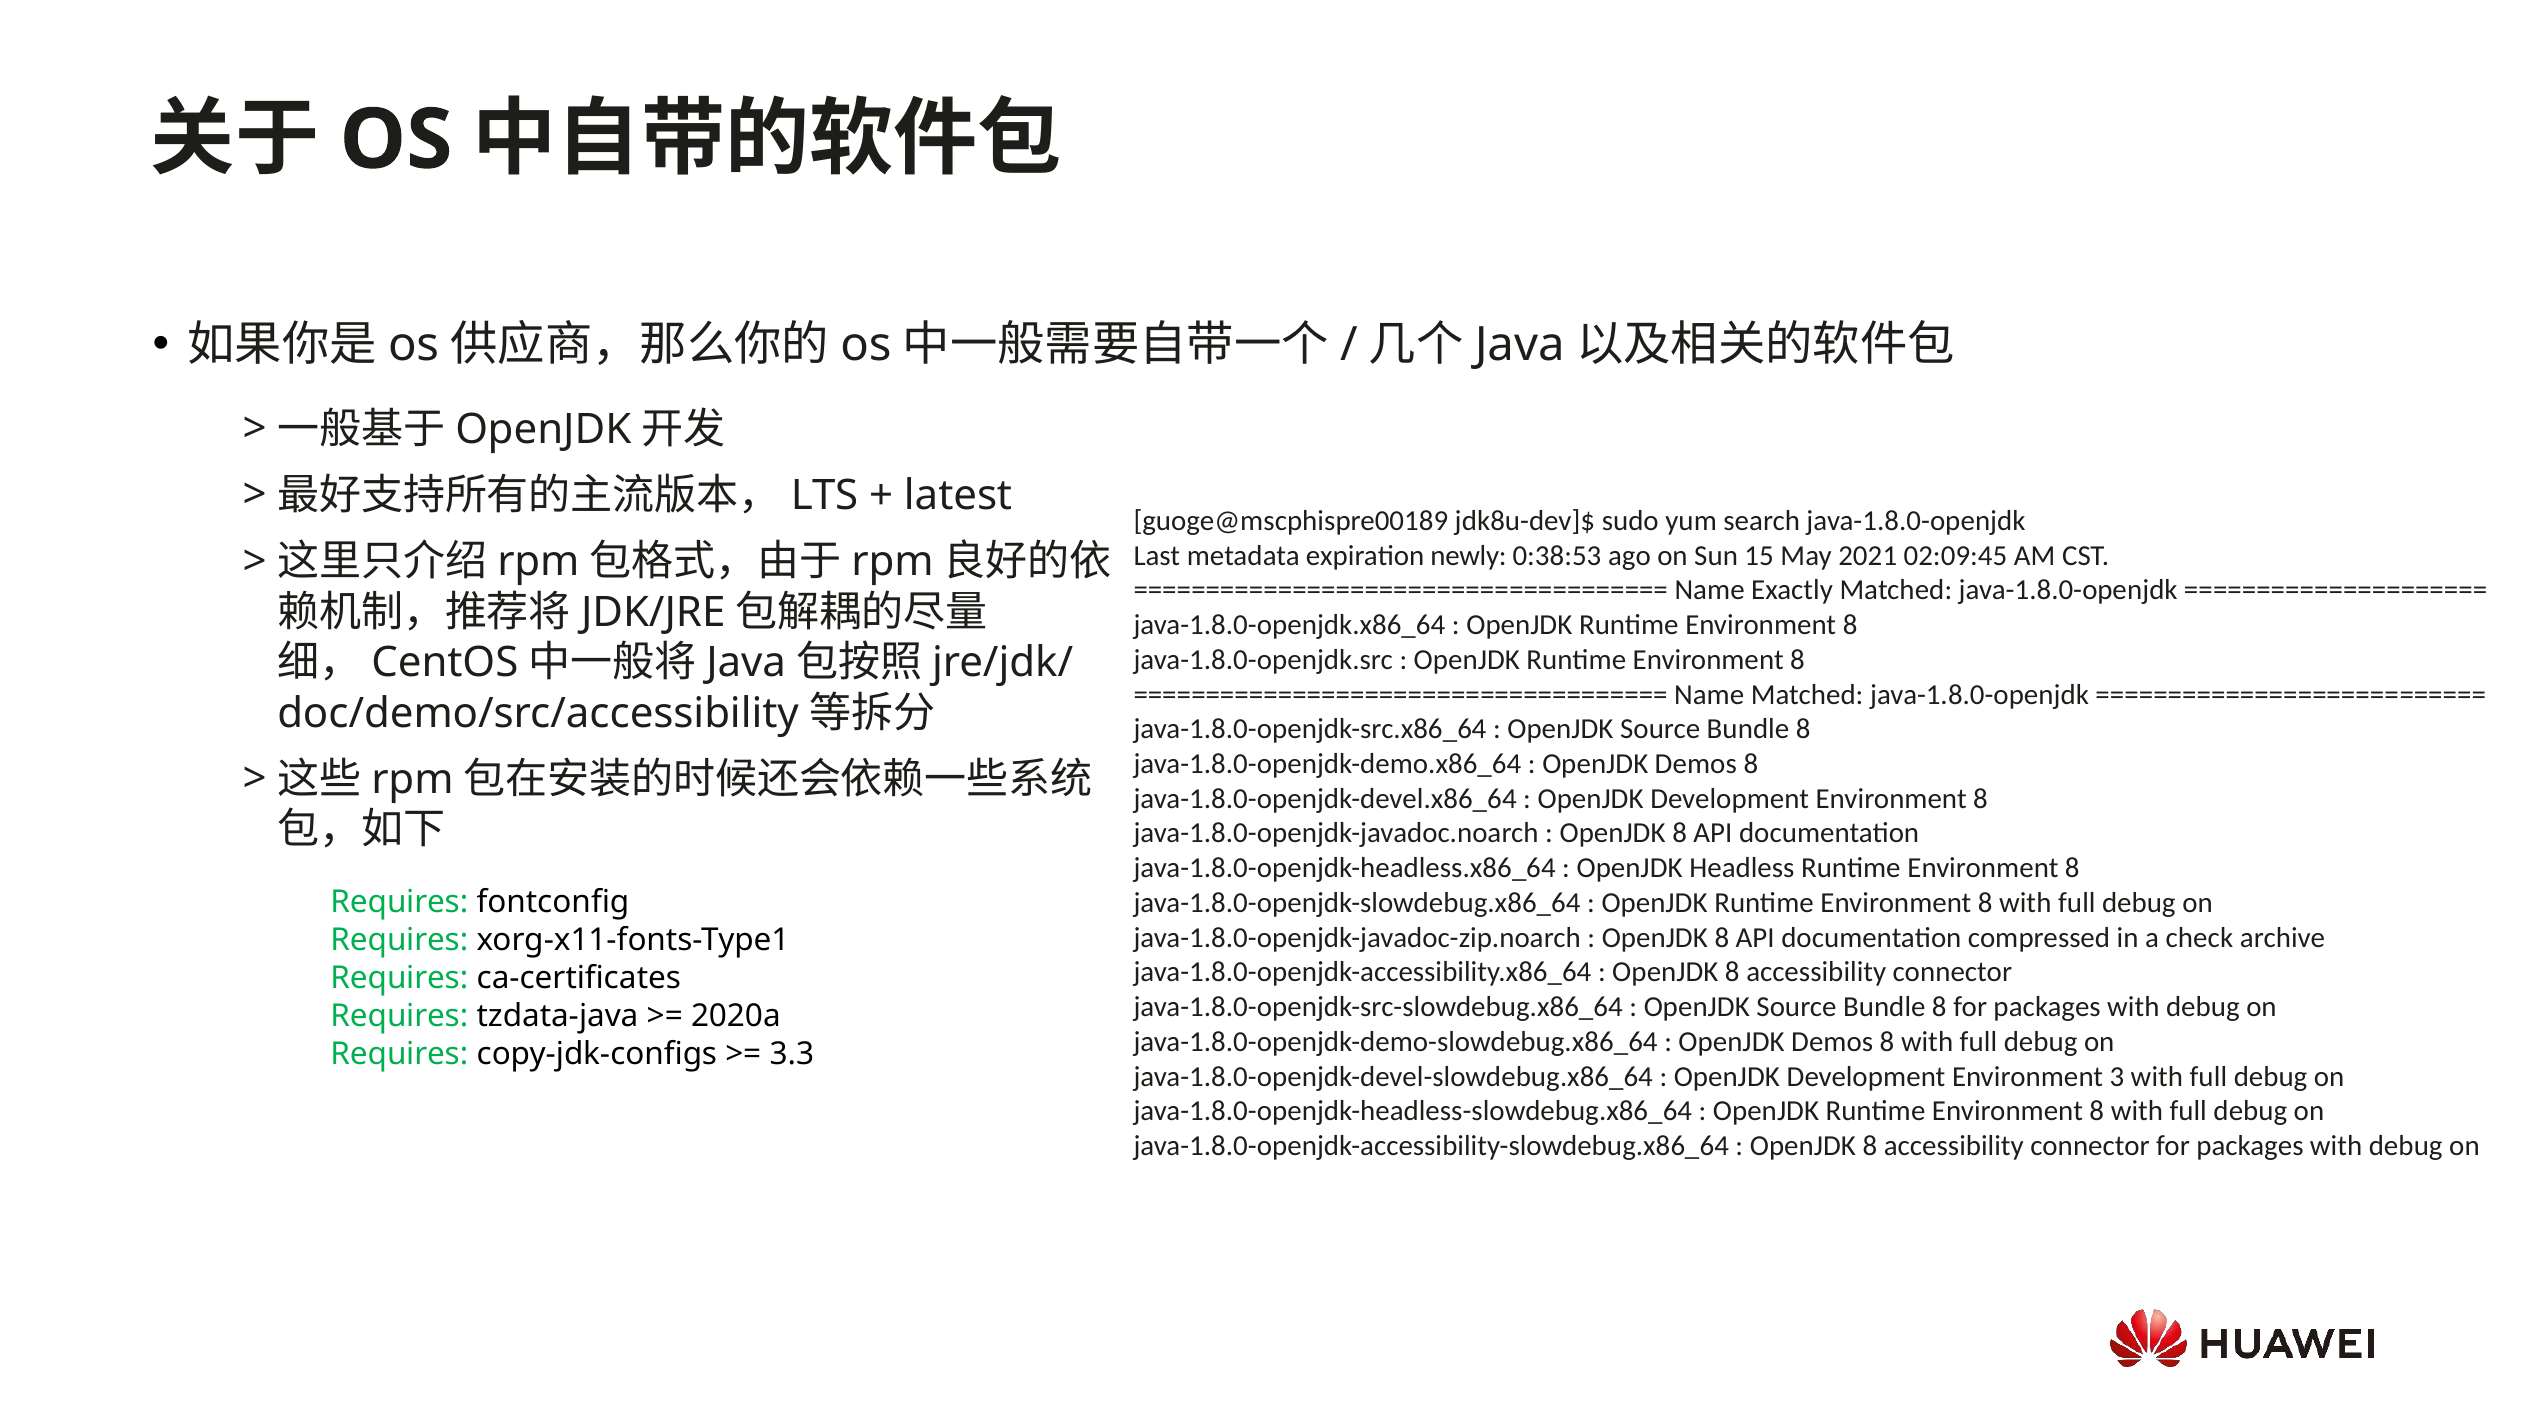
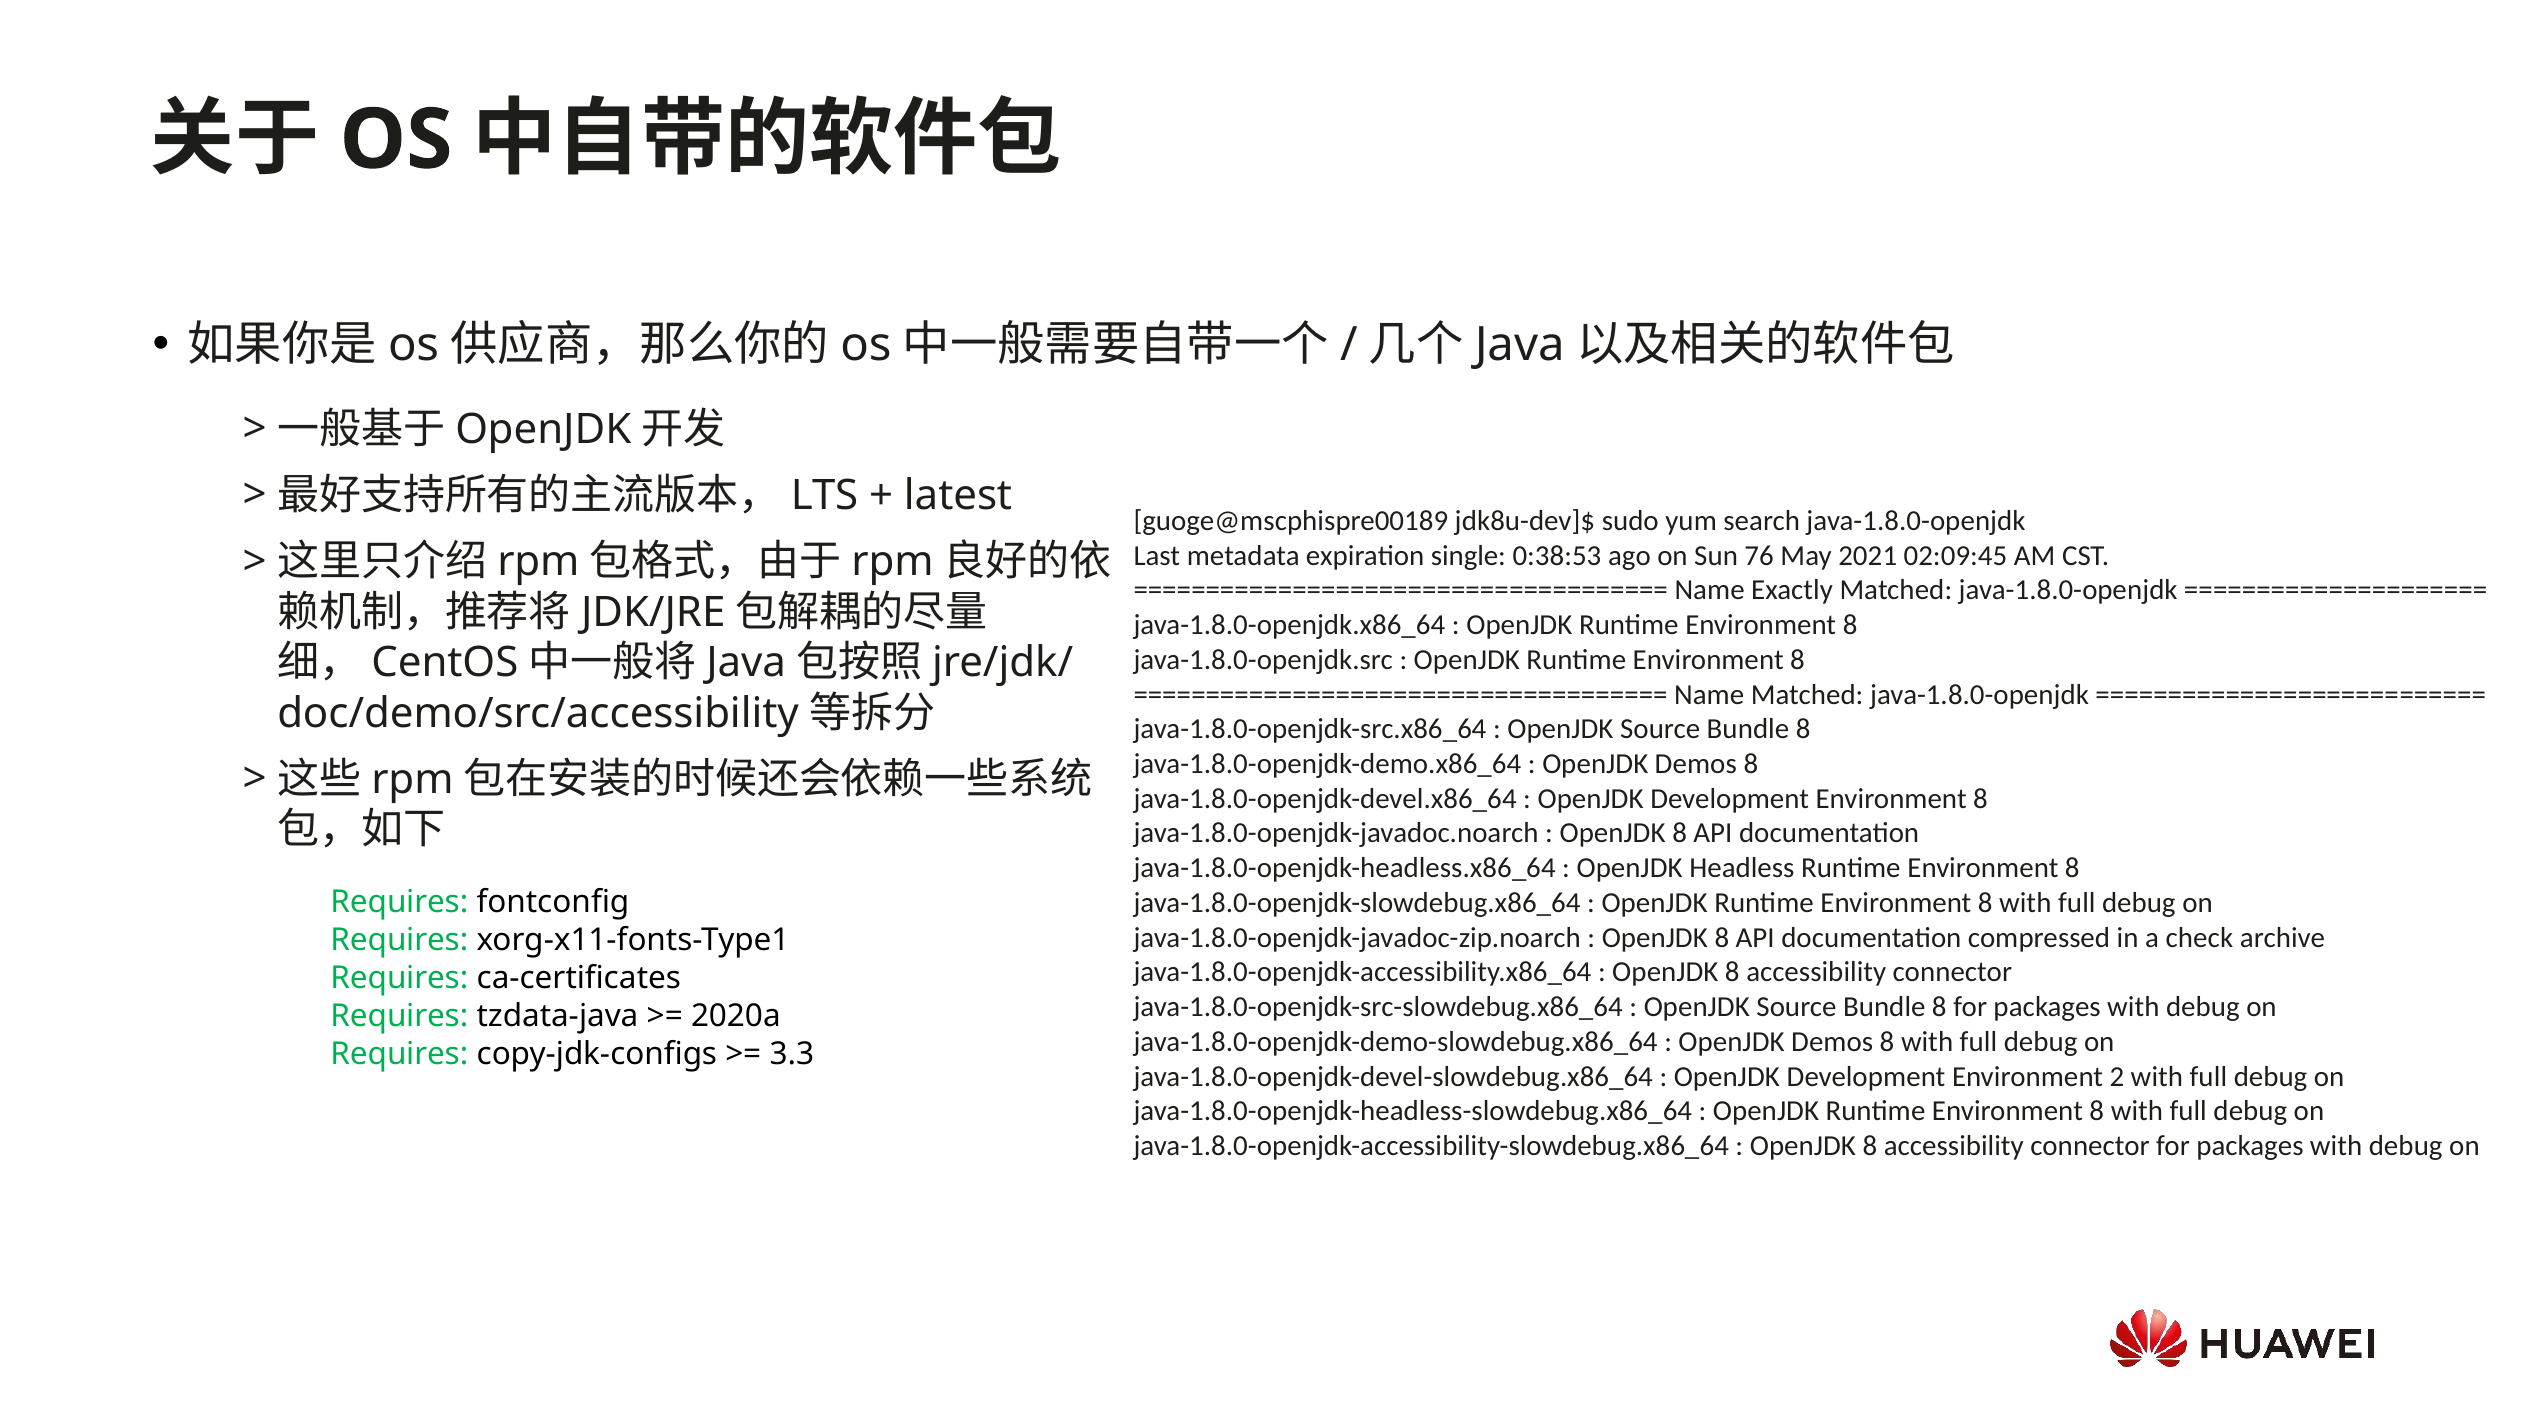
newly: newly -> single
15: 15 -> 76
3: 3 -> 2
